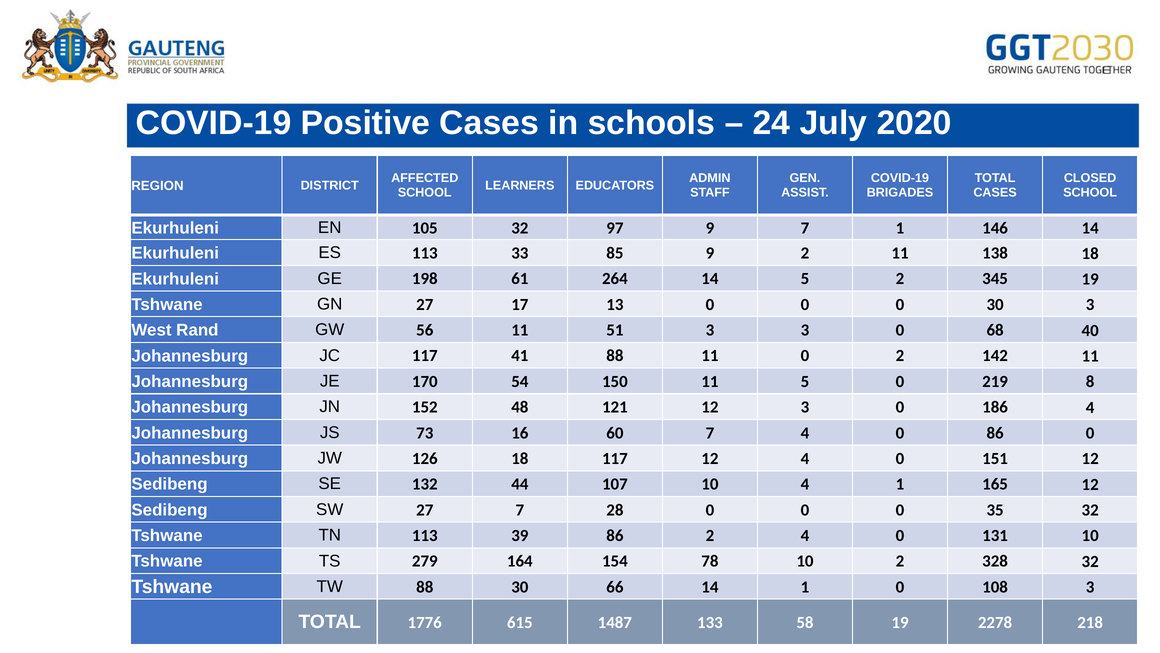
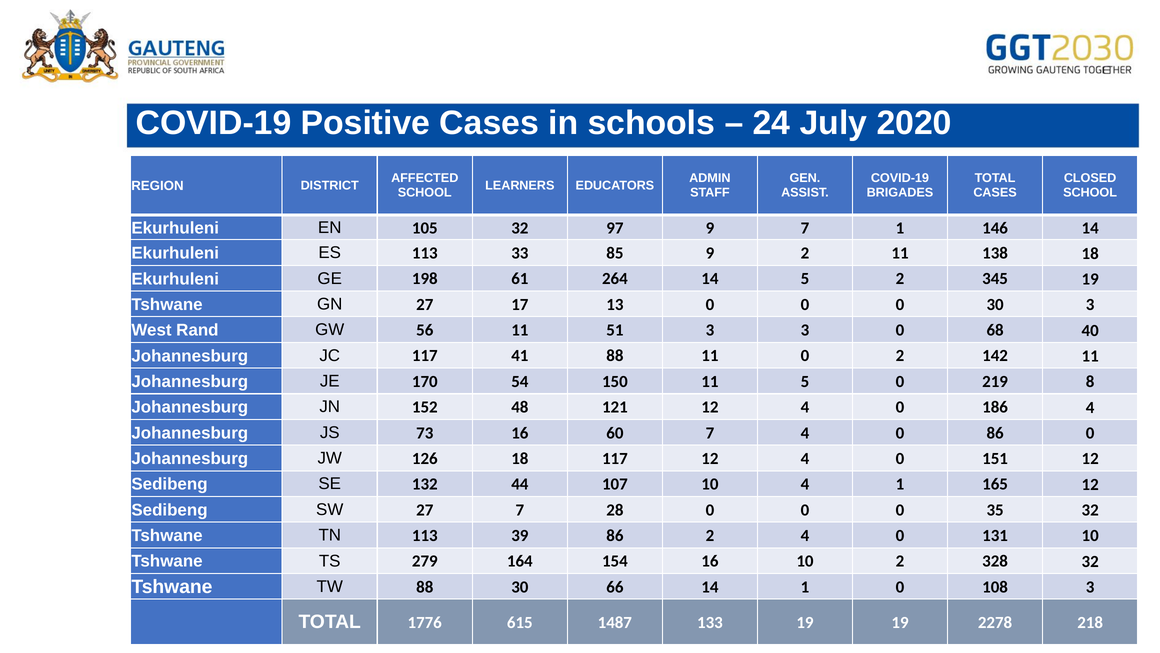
121 12 3: 3 -> 4
154 78: 78 -> 16
133 58: 58 -> 19
